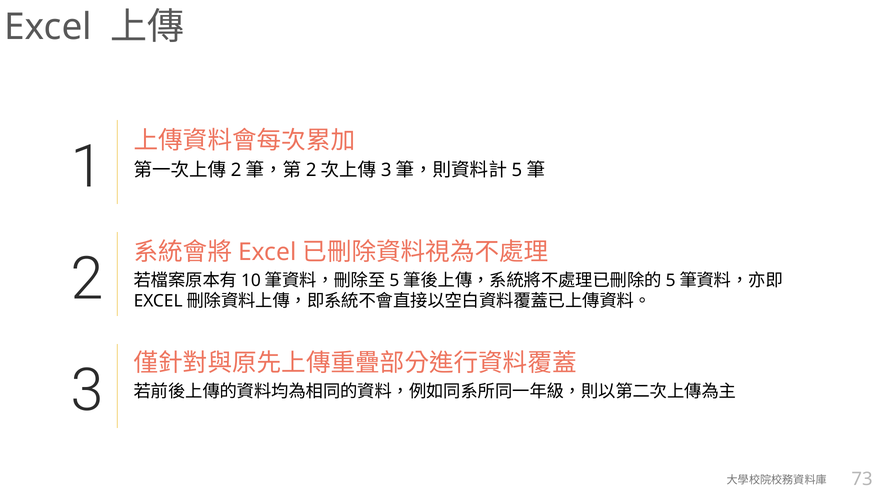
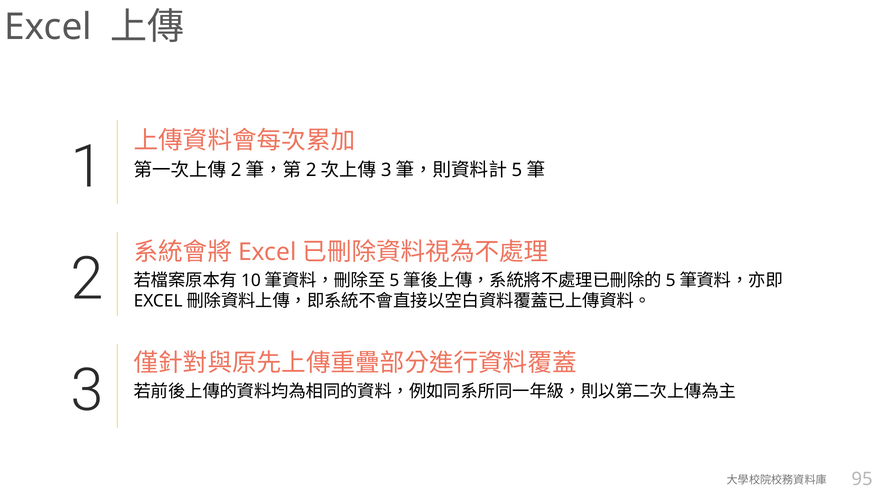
73: 73 -> 95
